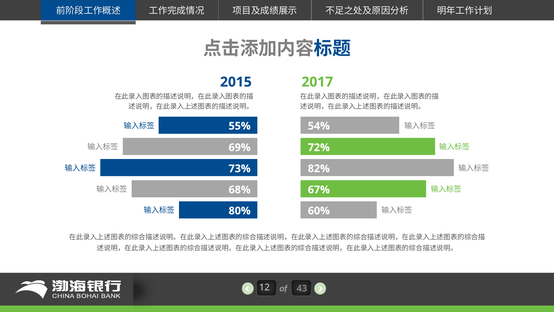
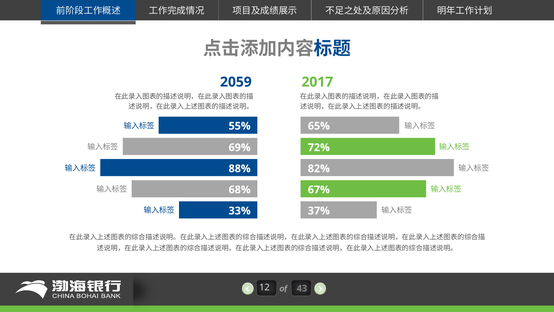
2015: 2015 -> 2059
54%: 54% -> 65%
73%: 73% -> 88%
80%: 80% -> 33%
60%: 60% -> 37%
